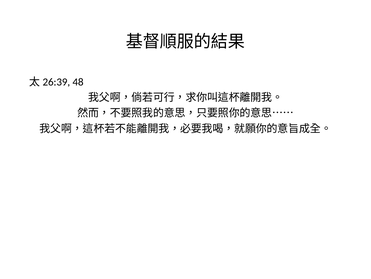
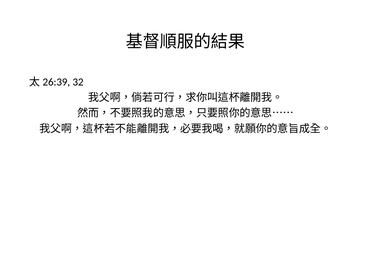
48: 48 -> 32
